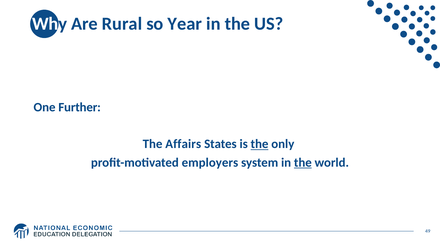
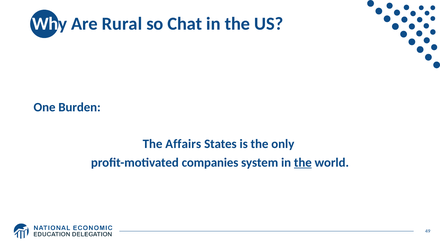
Year: Year -> Chat
Further: Further -> Burden
the at (260, 144) underline: present -> none
employers: employers -> companies
